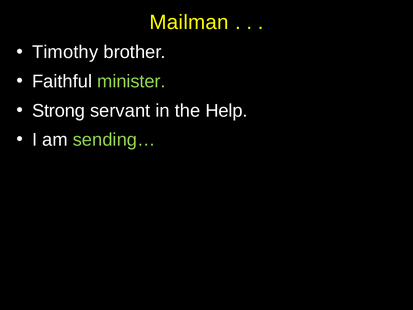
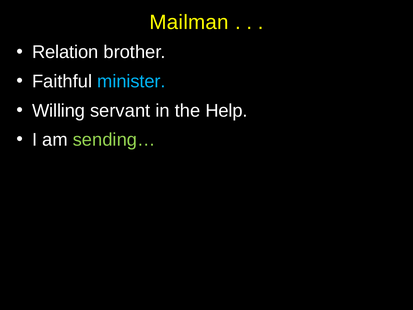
Timothy: Timothy -> Relation
minister colour: light green -> light blue
Strong: Strong -> Willing
